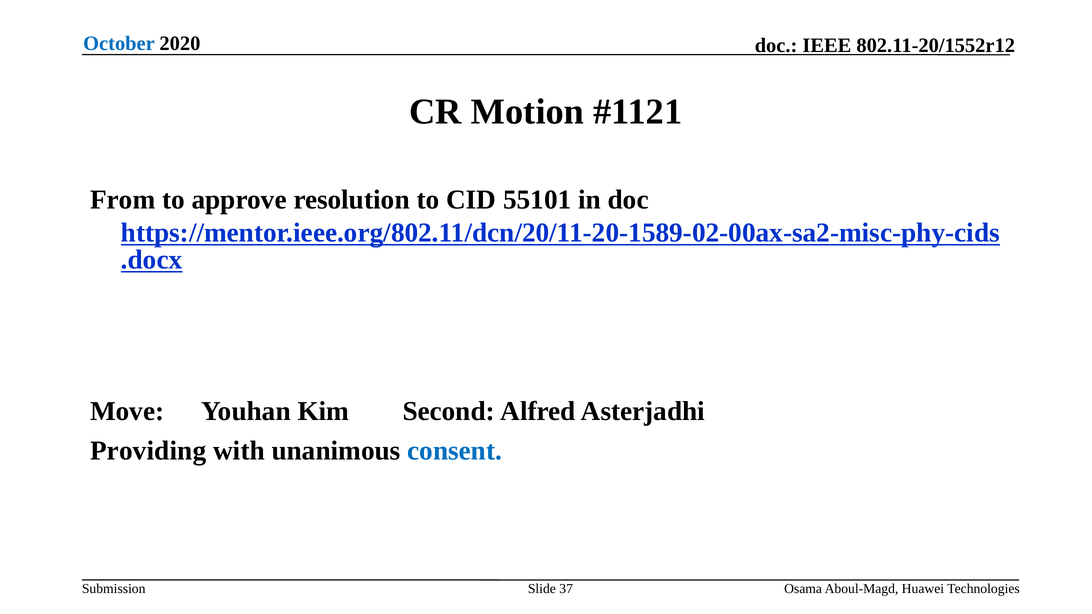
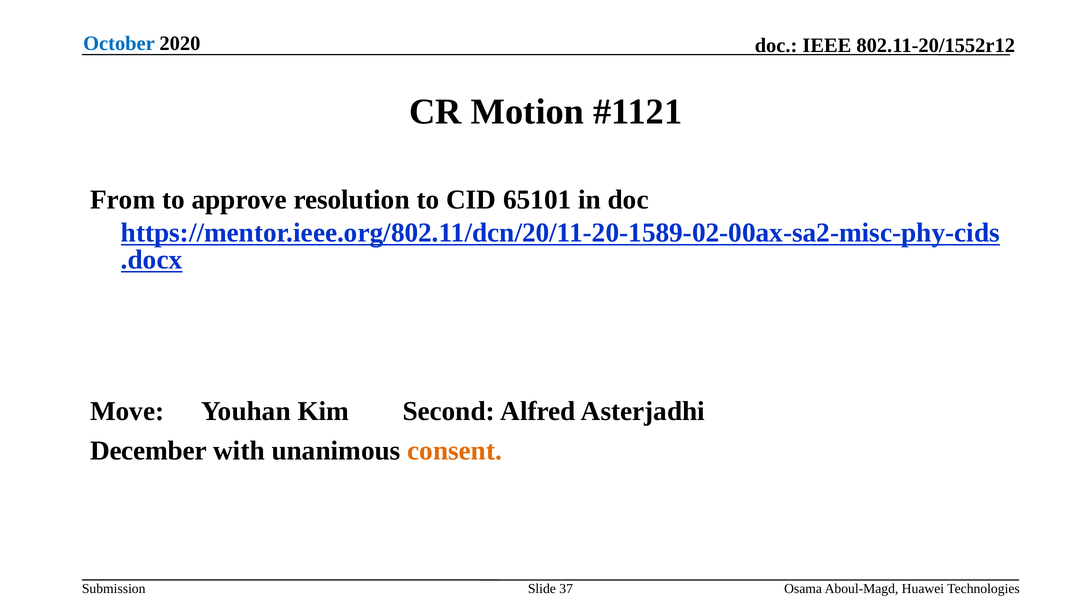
55101: 55101 -> 65101
Providing: Providing -> December
consent colour: blue -> orange
